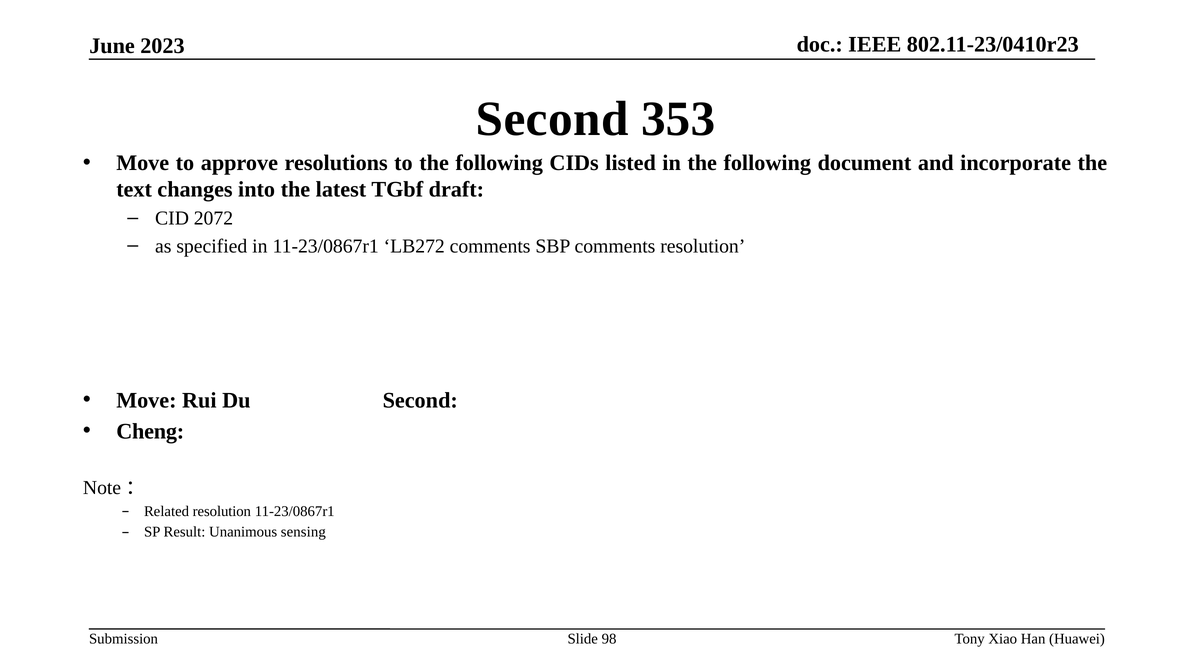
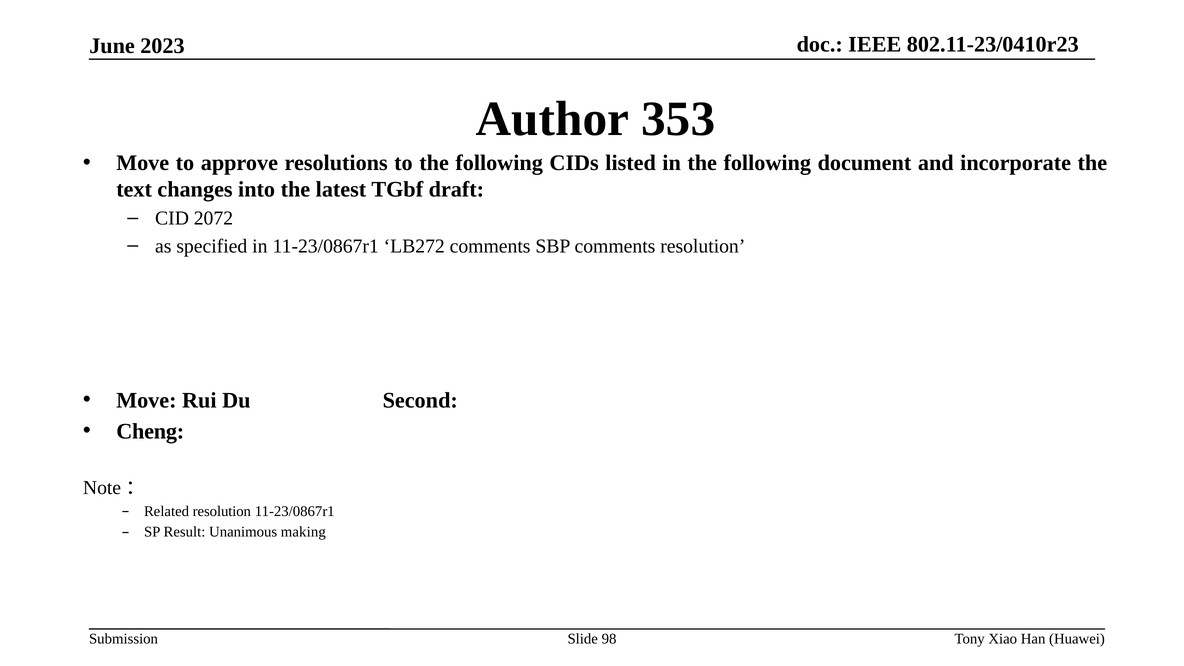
Second at (552, 119): Second -> Author
sensing: sensing -> making
